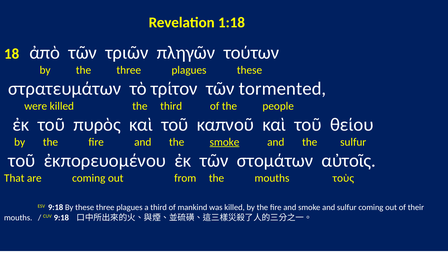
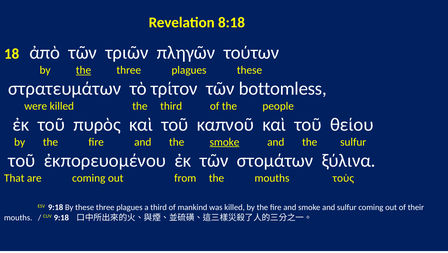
1:18: 1:18 -> 8:18
the at (83, 70) underline: none -> present
tormented: tormented -> bottomless
αὐτοῖς: αὐτοῖς -> ξύλινα
